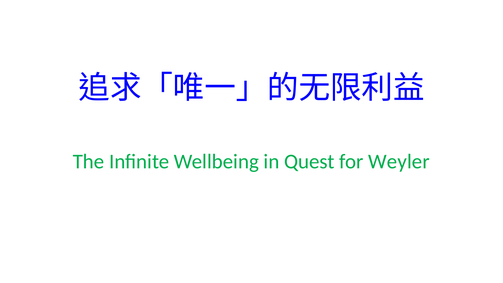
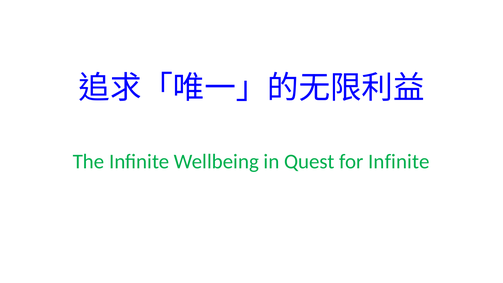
for Weyler: Weyler -> Infinite
